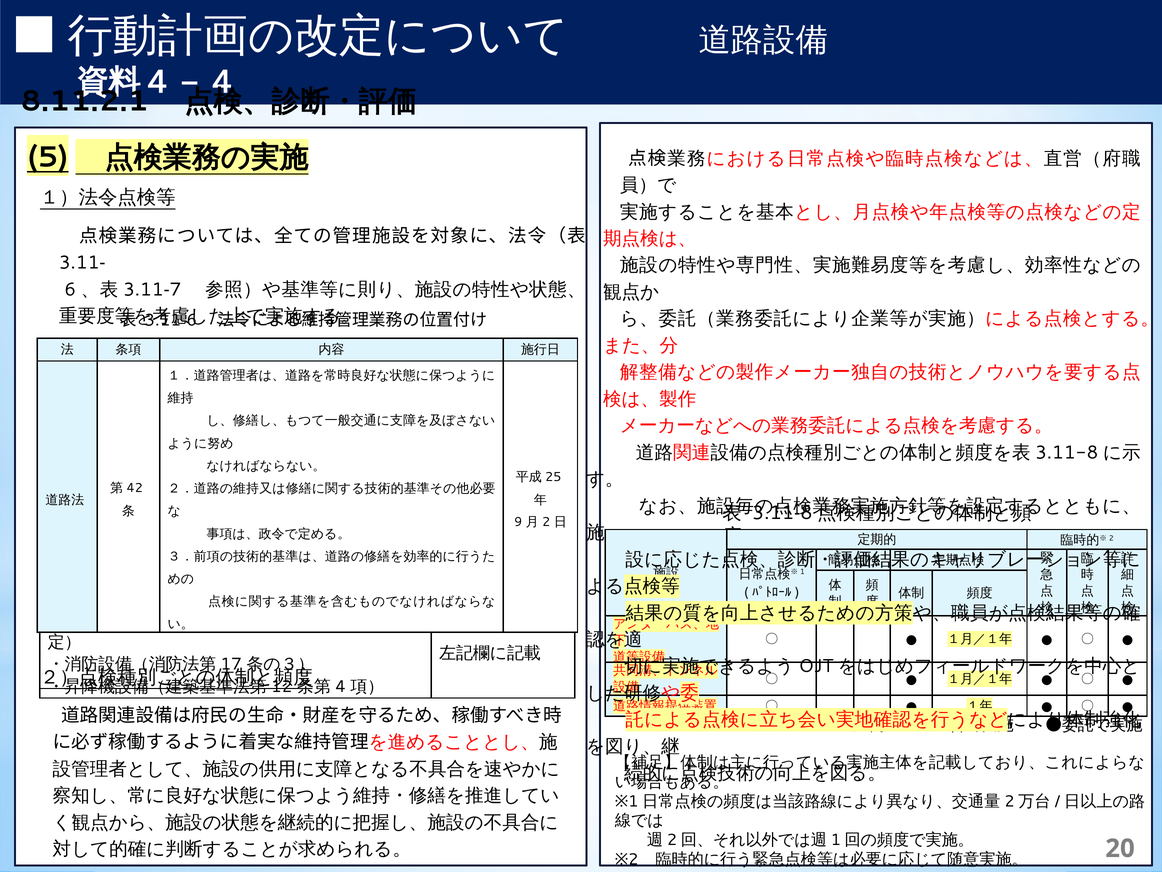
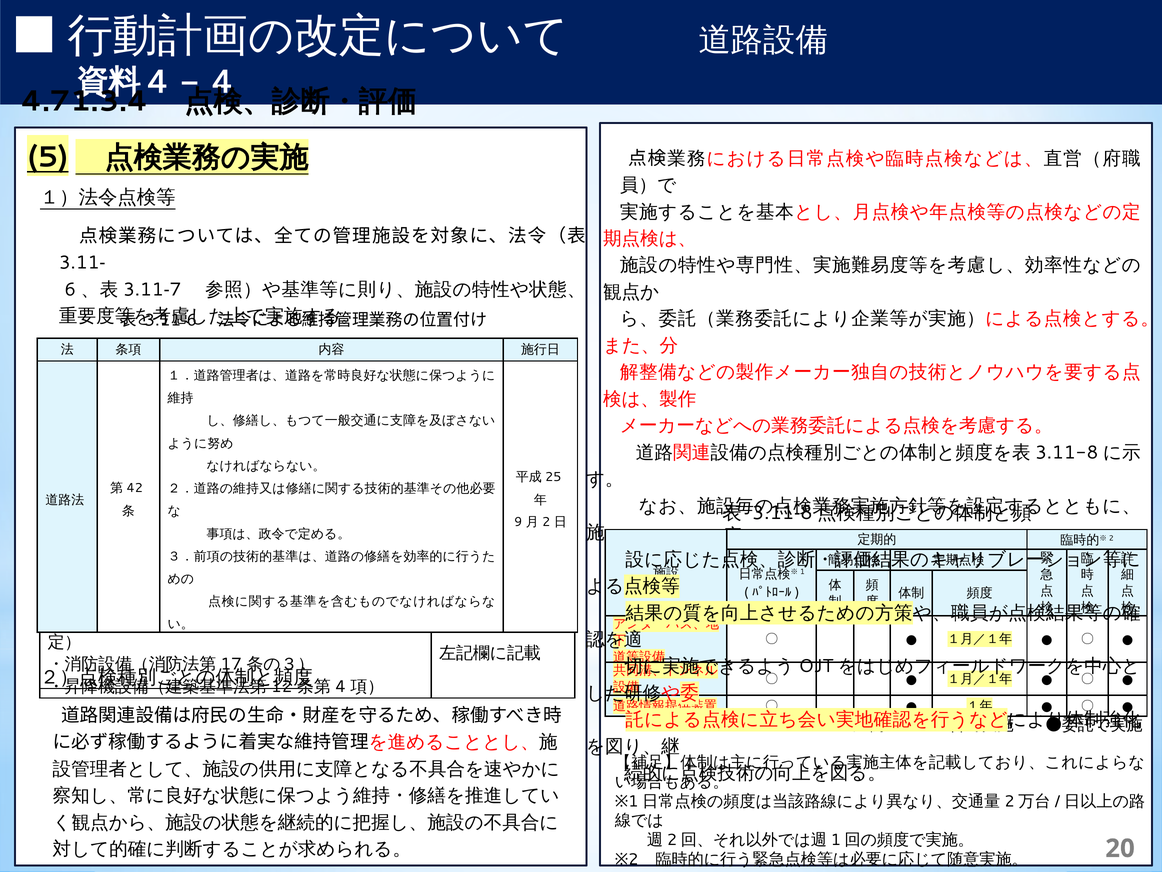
8.11.2.1: 8.11.2.1 -> 4.71.3.4
